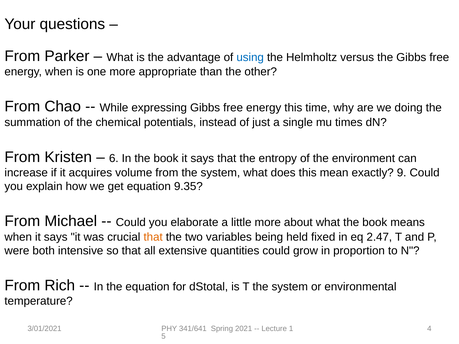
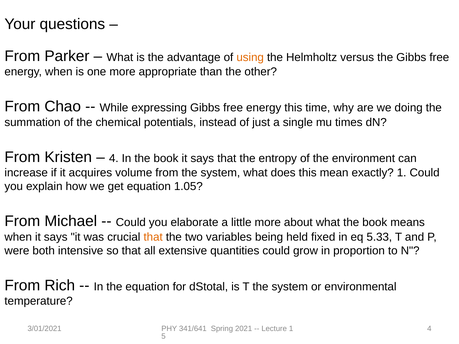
using colour: blue -> orange
6 at (114, 158): 6 -> 4
exactly 9: 9 -> 1
9.35: 9.35 -> 1.05
2.47: 2.47 -> 5.33
